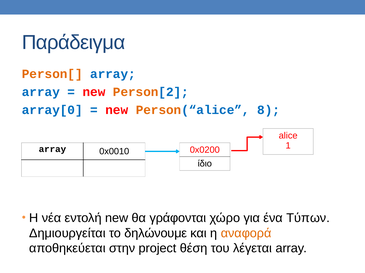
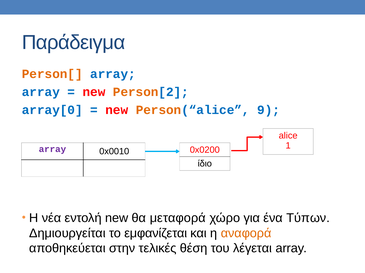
8: 8 -> 9
array at (52, 150) colour: black -> purple
γράφονται: γράφονται -> μεταφορά
δηλώνουμε: δηλώνουμε -> εμφανίζεται
project: project -> τελικές
